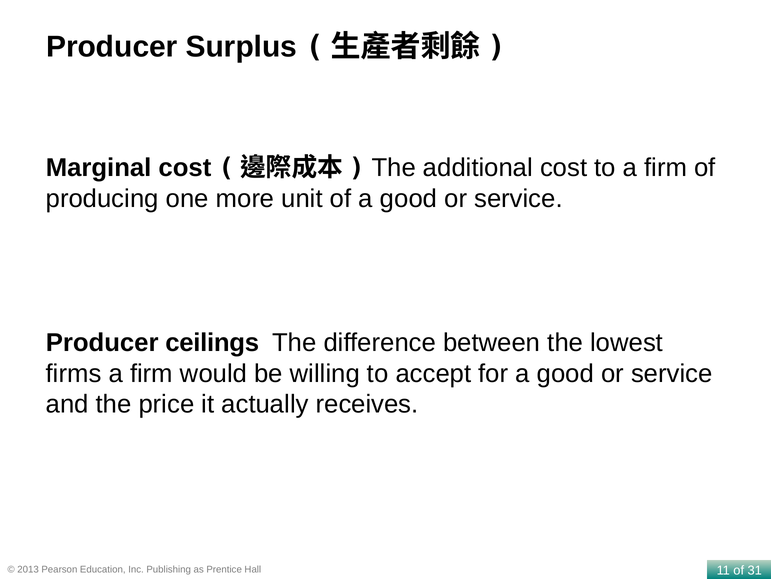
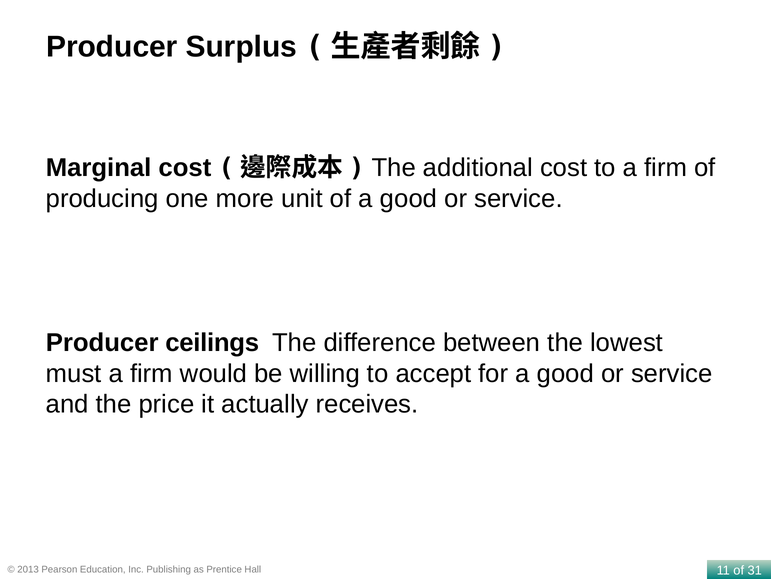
firms: firms -> must
